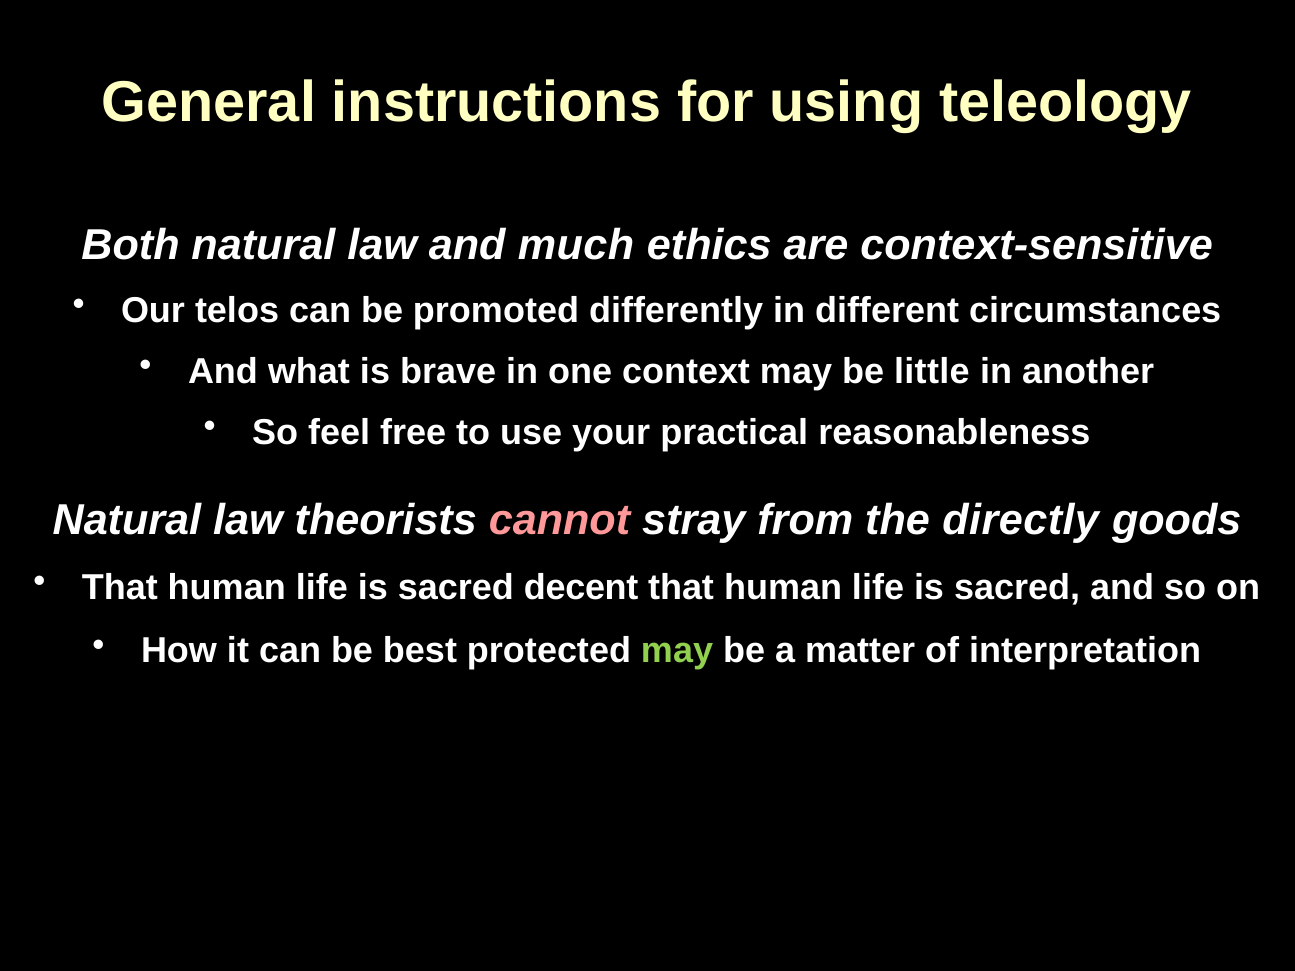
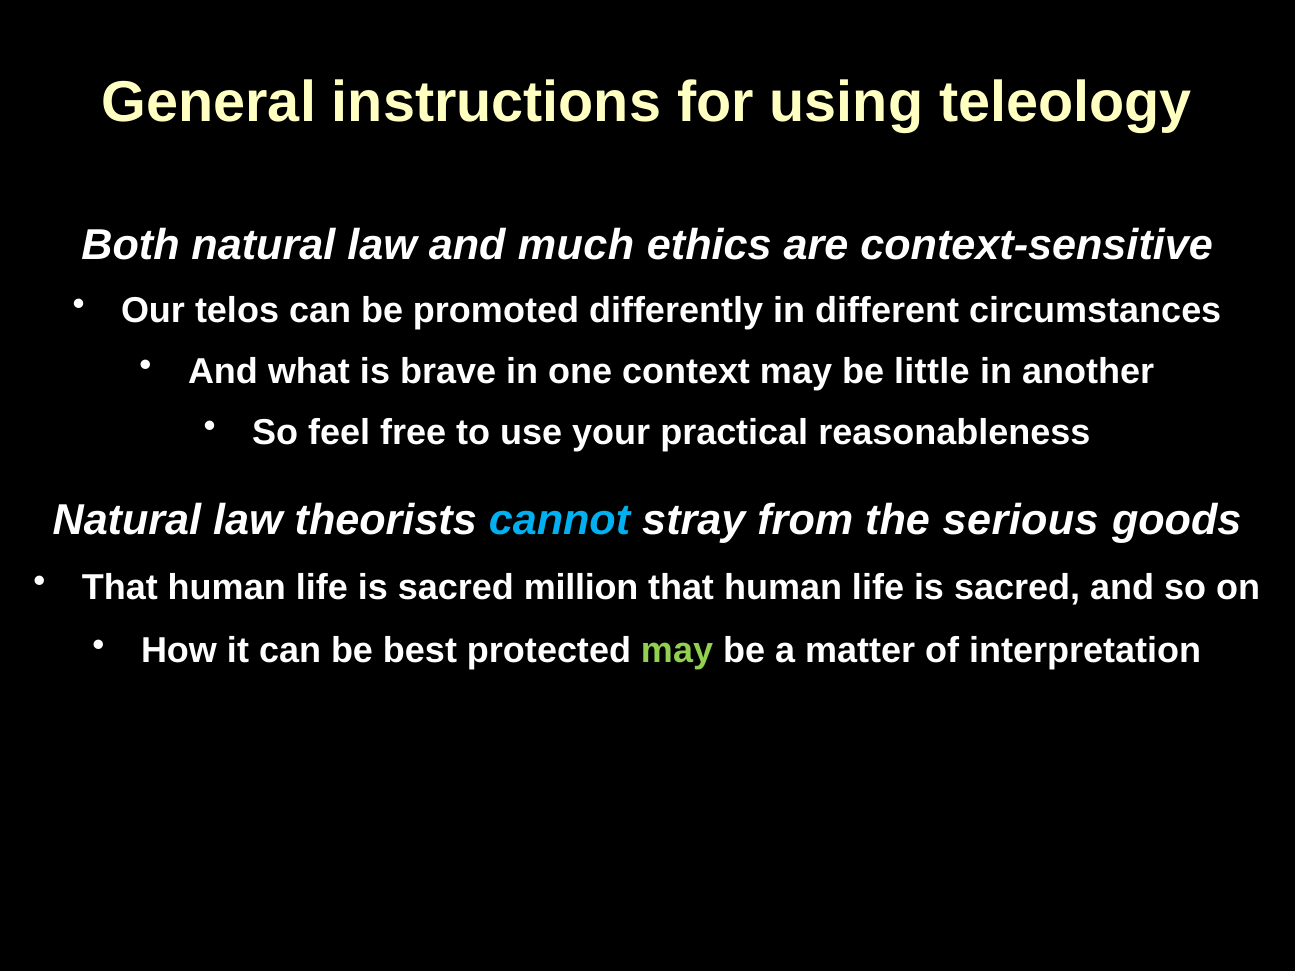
cannot colour: pink -> light blue
directly: directly -> serious
decent: decent -> million
